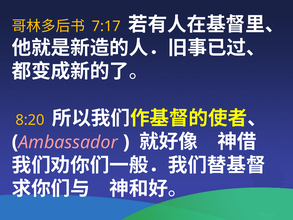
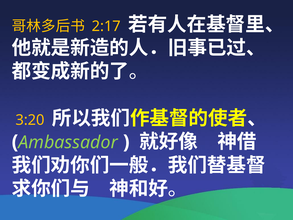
7:17: 7:17 -> 2:17
8:20: 8:20 -> 3:20
Ambassador colour: pink -> light green
